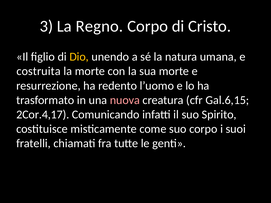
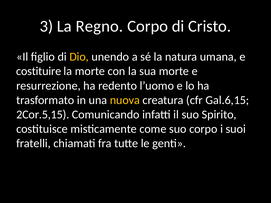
costruita: costruita -> costituire
nuova colour: pink -> yellow
2Cor.4,17: 2Cor.4,17 -> 2Cor.5,15
